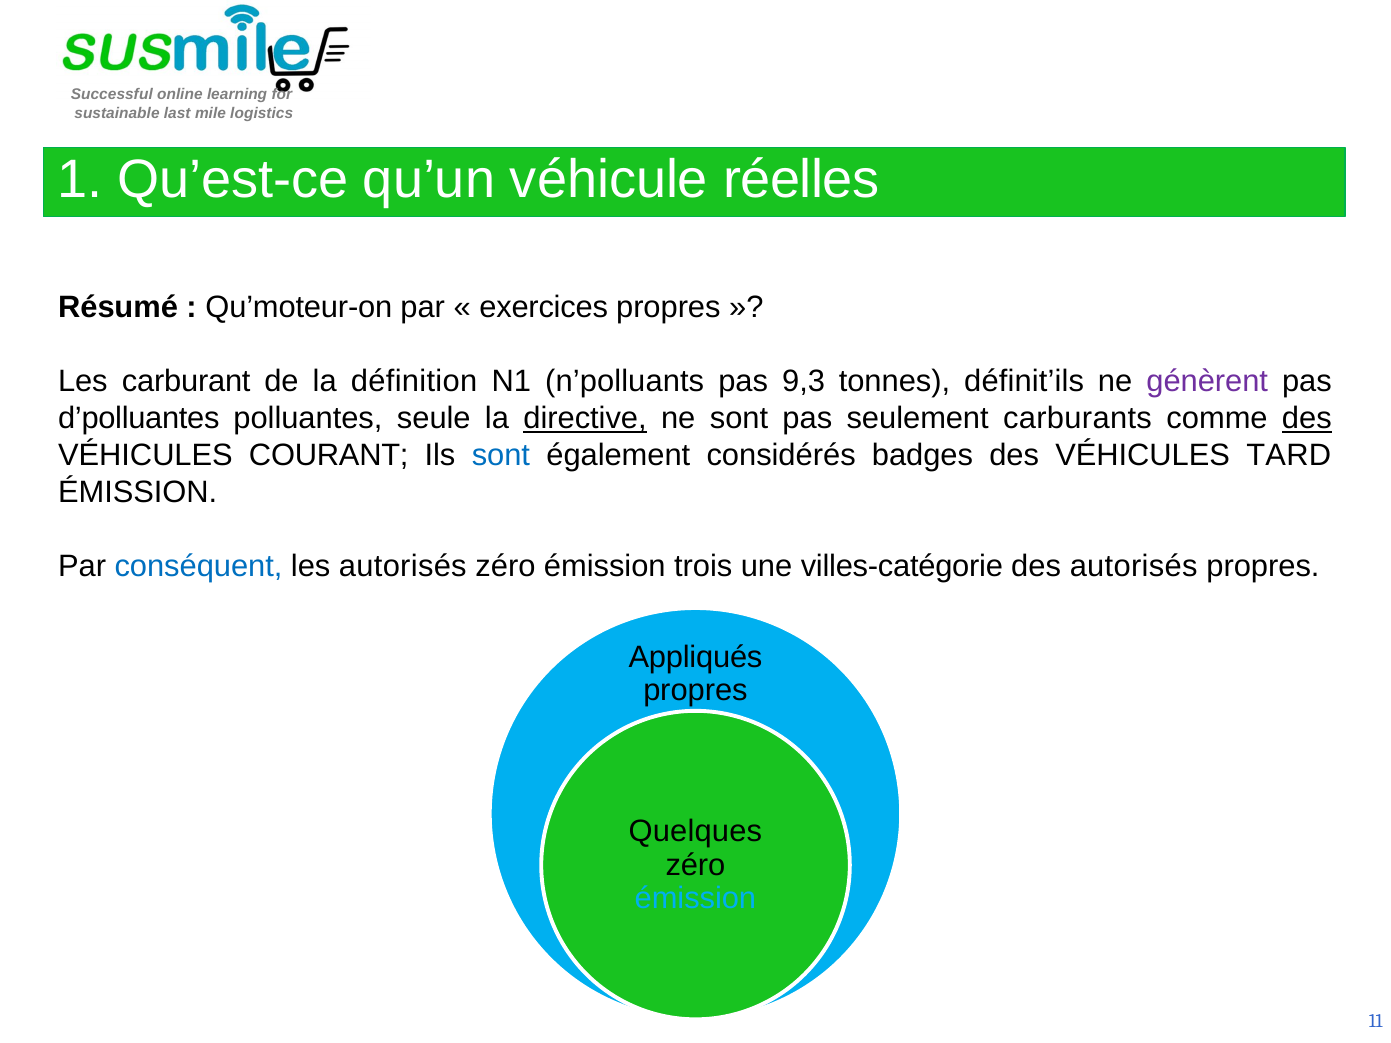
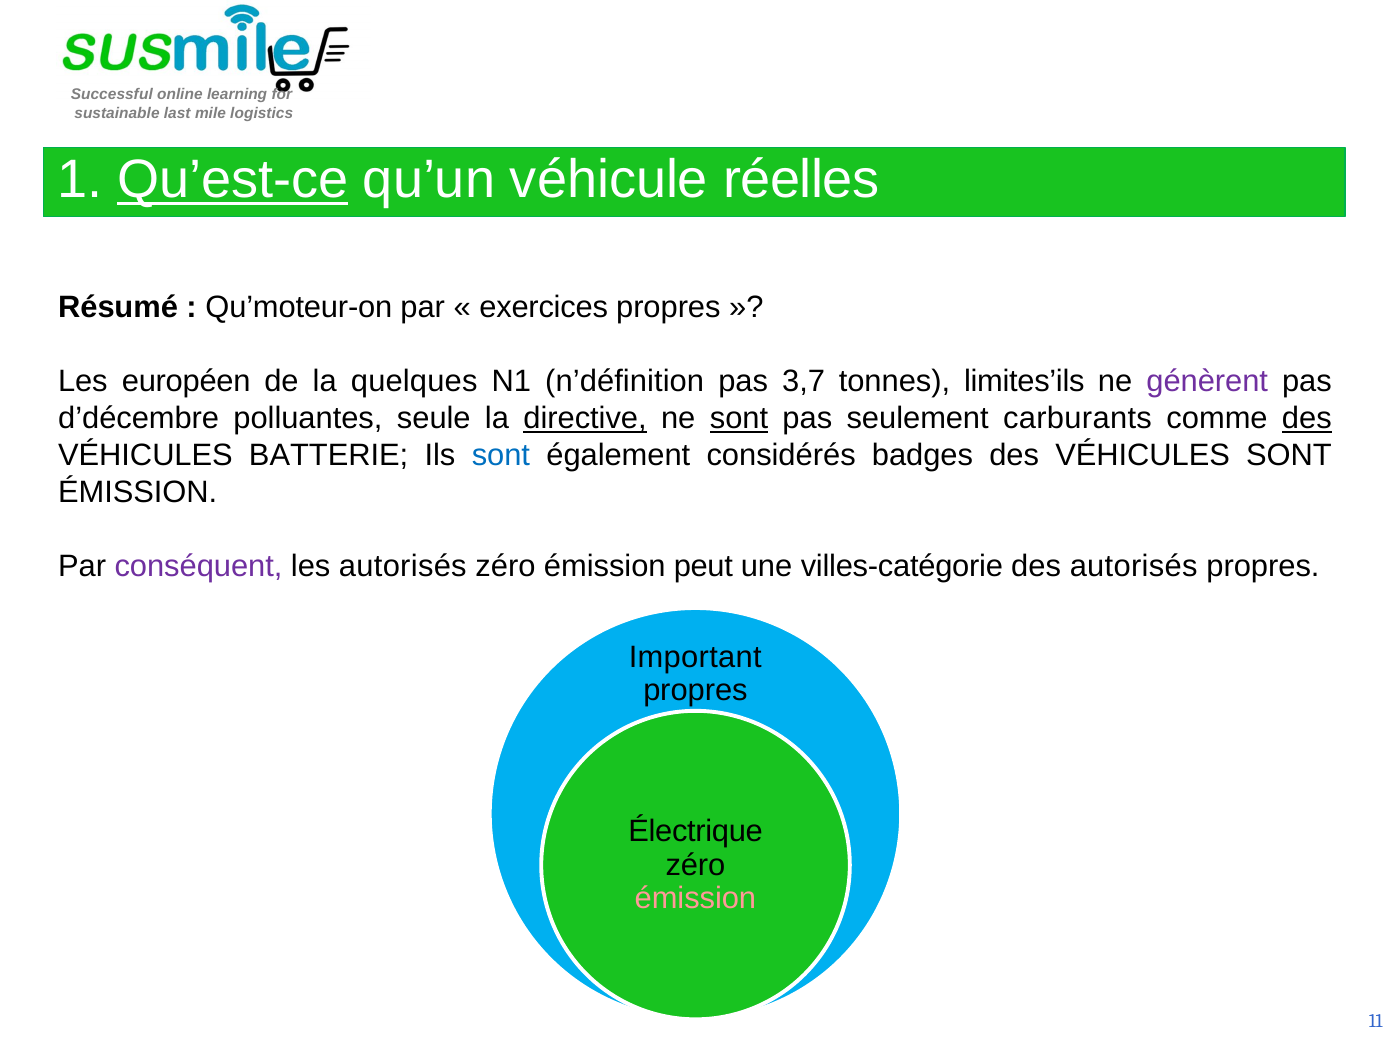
Qu’est-ce underline: none -> present
carburant: carburant -> européen
définition: définition -> quelques
n’polluants: n’polluants -> n’définition
9,3: 9,3 -> 3,7
définit’ils: définit’ils -> limites’ils
d’polluantes: d’polluantes -> d’décembre
sont at (739, 418) underline: none -> present
COURANT: COURANT -> BATTERIE
VÉHICULES TARD: TARD -> SONT
conséquent colour: blue -> purple
trois: trois -> peut
Appliqués: Appliqués -> Important
Quelques: Quelques -> Électrique
émission at (695, 898) colour: light blue -> pink
